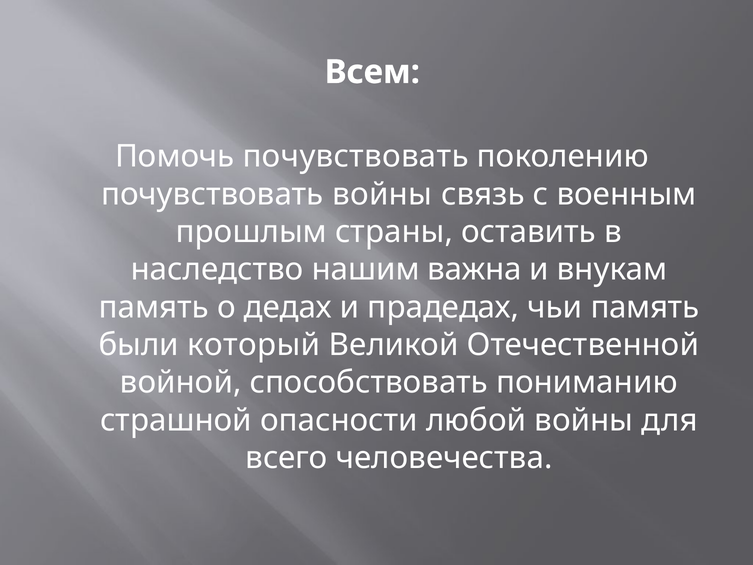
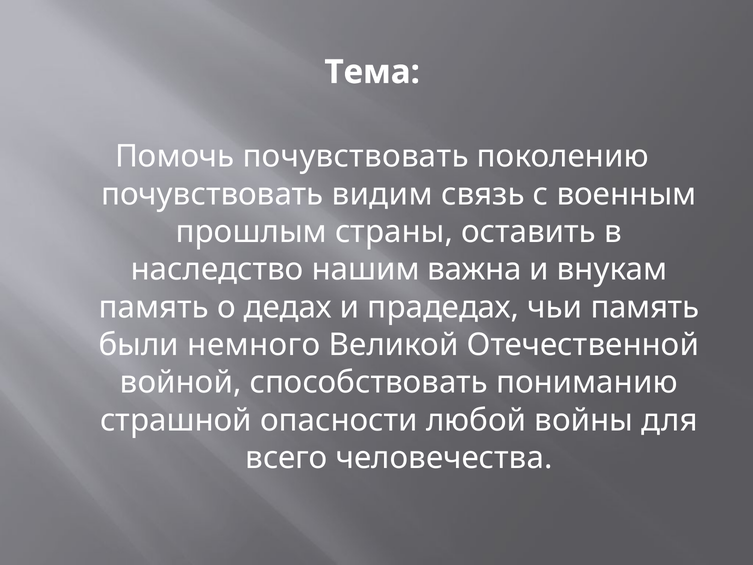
Всем: Всем -> Тема
почувствовать войны: войны -> видим
который: который -> немного
